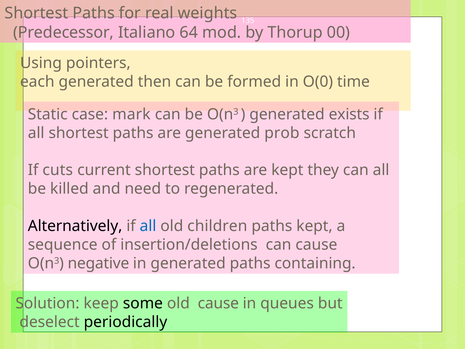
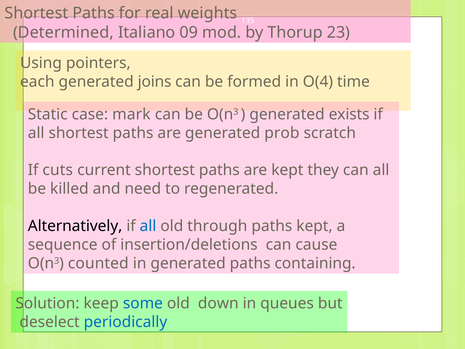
Predecessor: Predecessor -> Determined
64: 64 -> 09
00: 00 -> 23
then: then -> joins
O(0: O(0 -> O(4
children: children -> through
negative: negative -> counted
some colour: black -> blue
old cause: cause -> down
periodically colour: black -> blue
